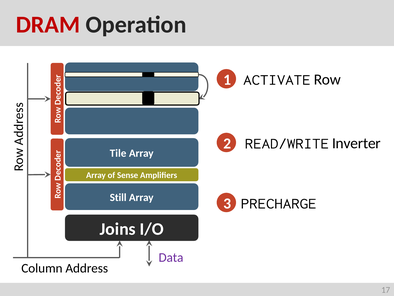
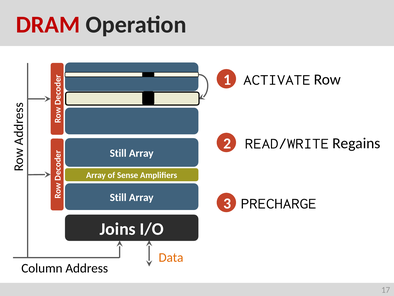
Inverter: Inverter -> Regains
Tile at (118, 153): Tile -> Still
Data colour: purple -> orange
